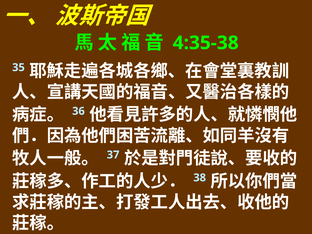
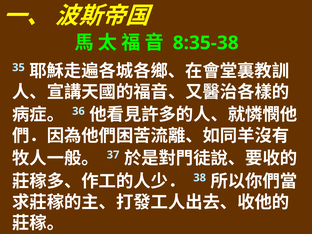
4:35-38: 4:35-38 -> 8:35-38
